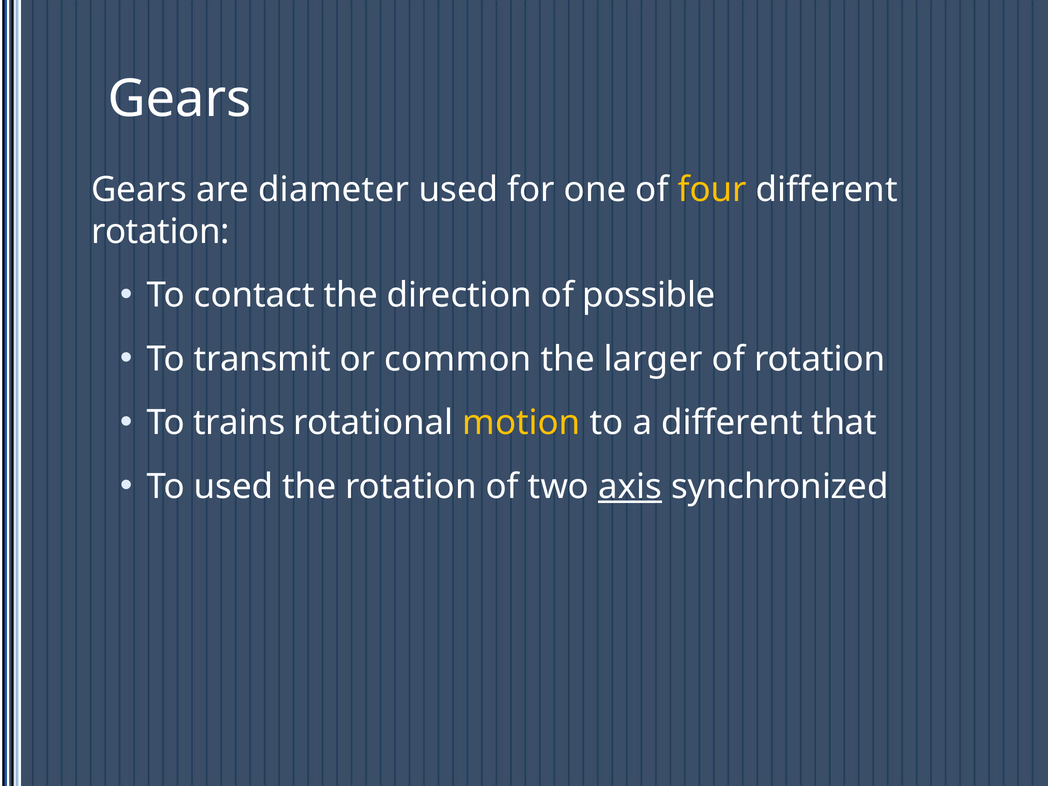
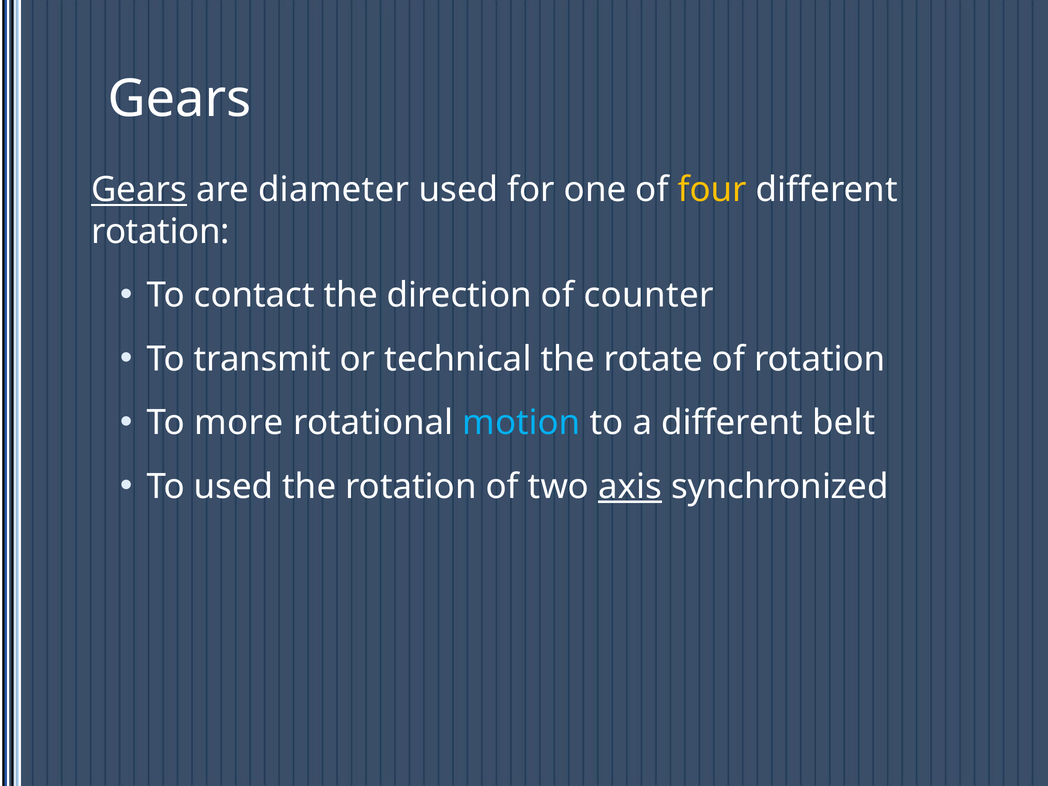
Gears at (139, 190) underline: none -> present
possible: possible -> counter
common: common -> technical
larger: larger -> rotate
trains: trains -> more
motion colour: yellow -> light blue
that: that -> belt
